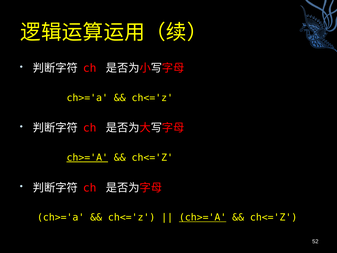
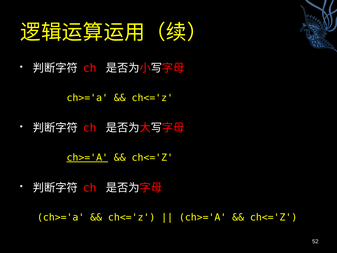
ch>='A at (203, 217) underline: present -> none
